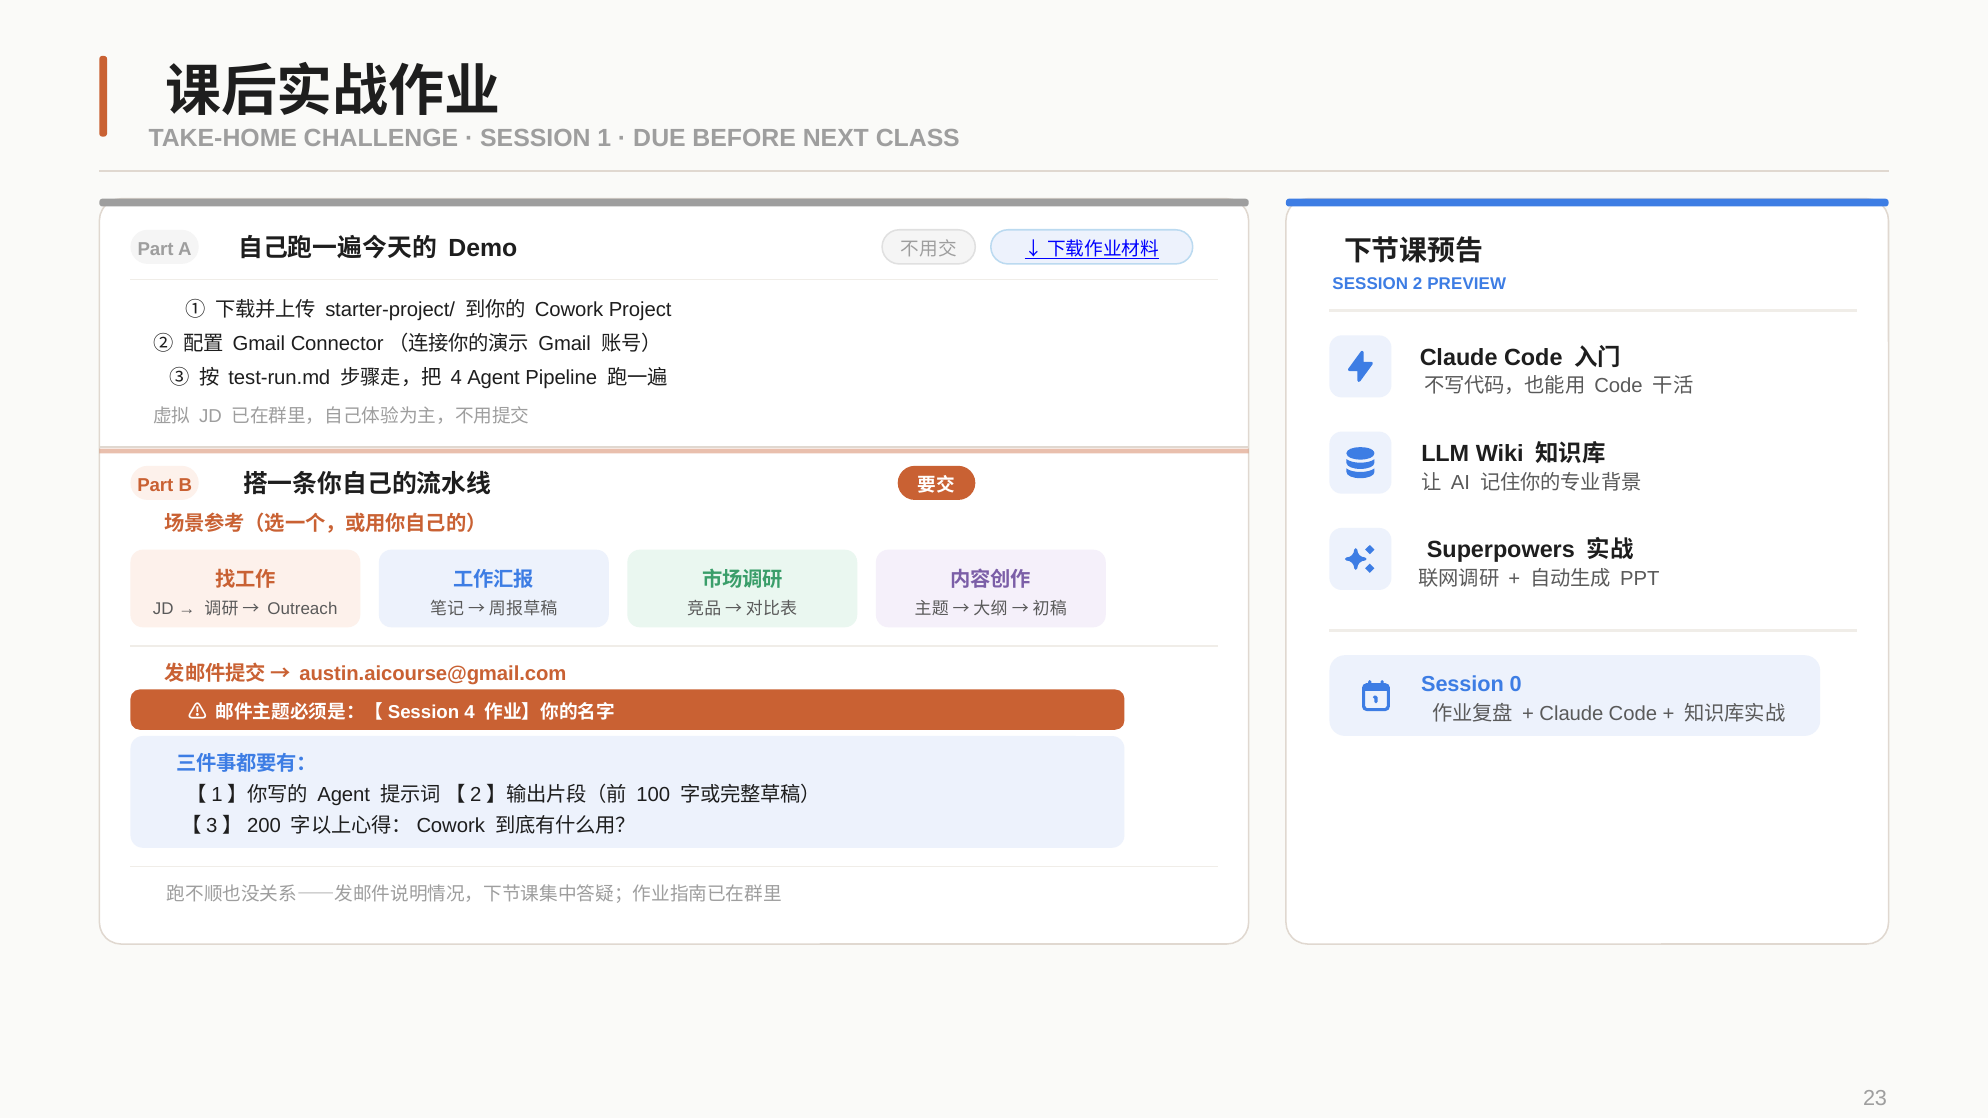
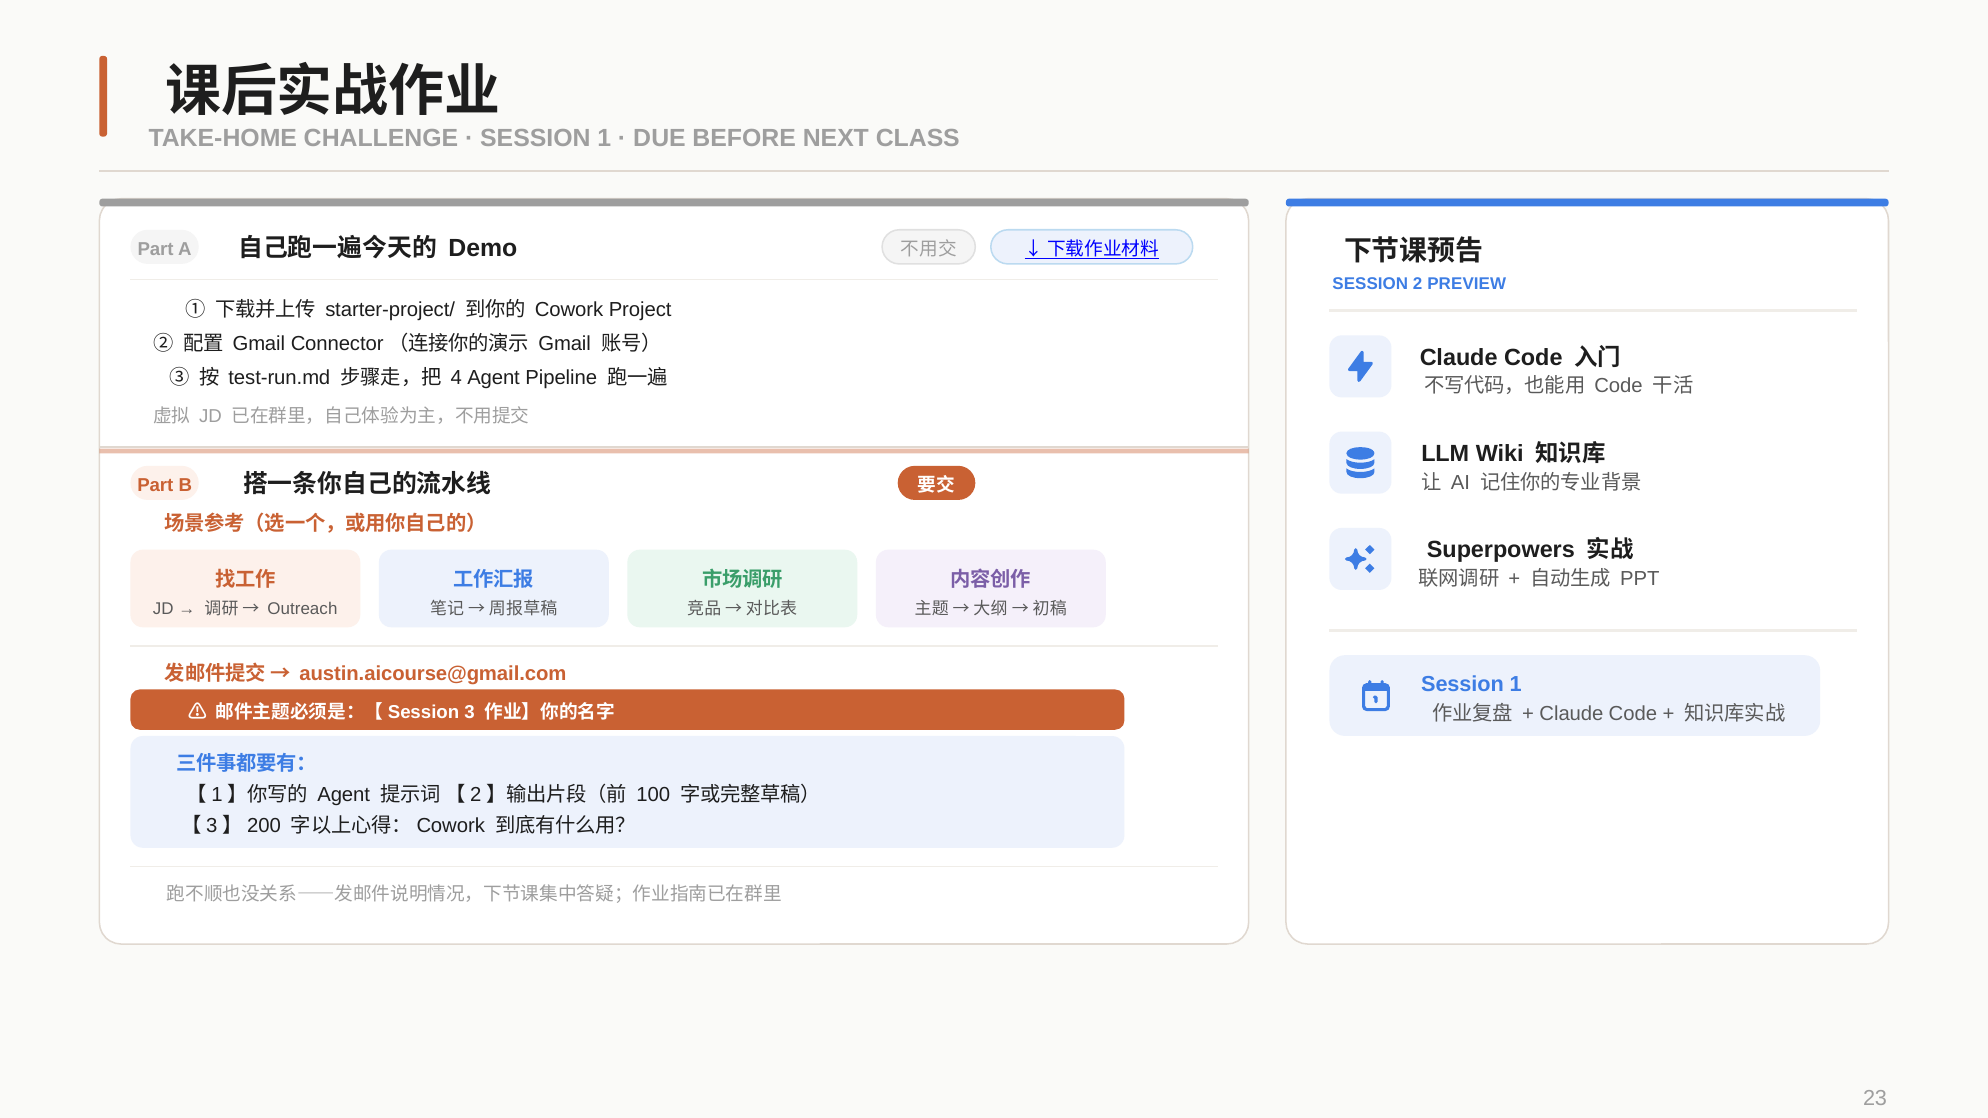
0 at (1516, 684): 0 -> 1
4 at (470, 713): 4 -> 3
